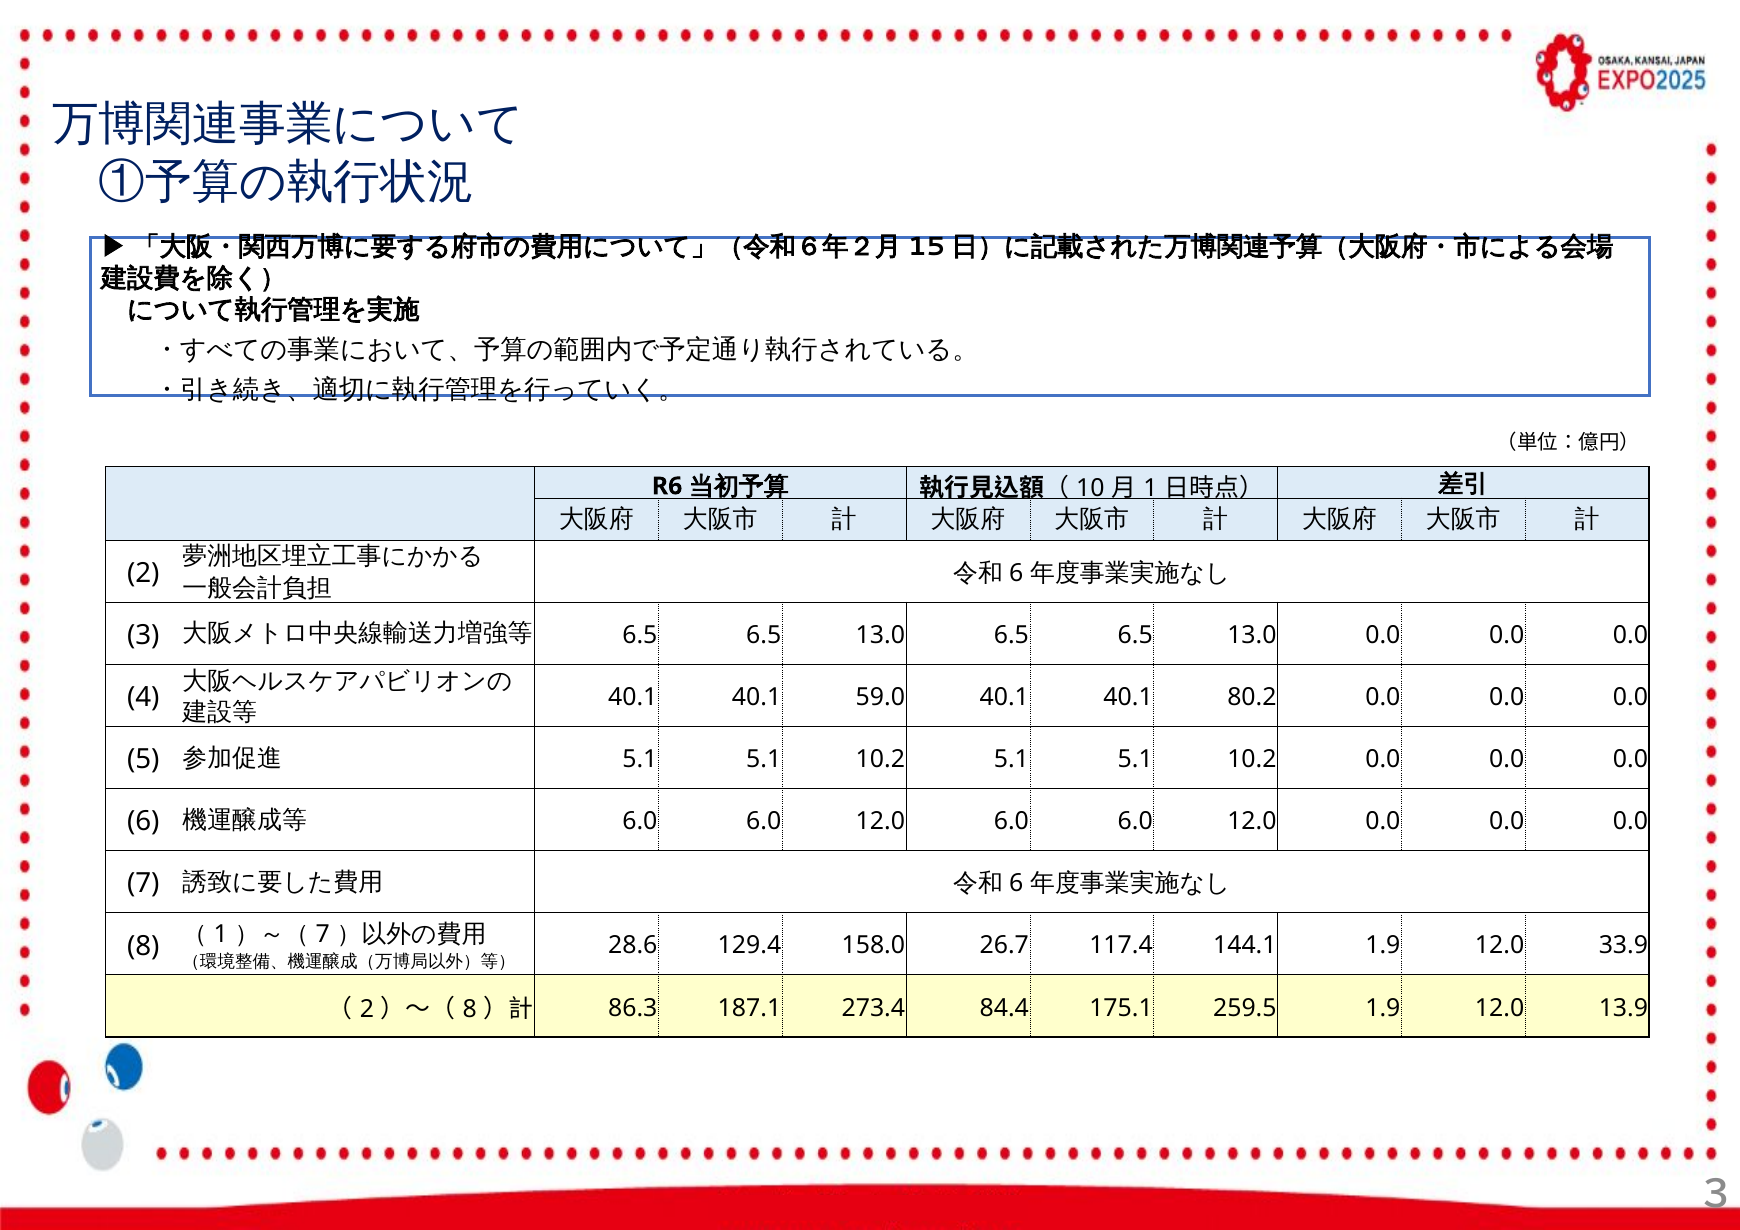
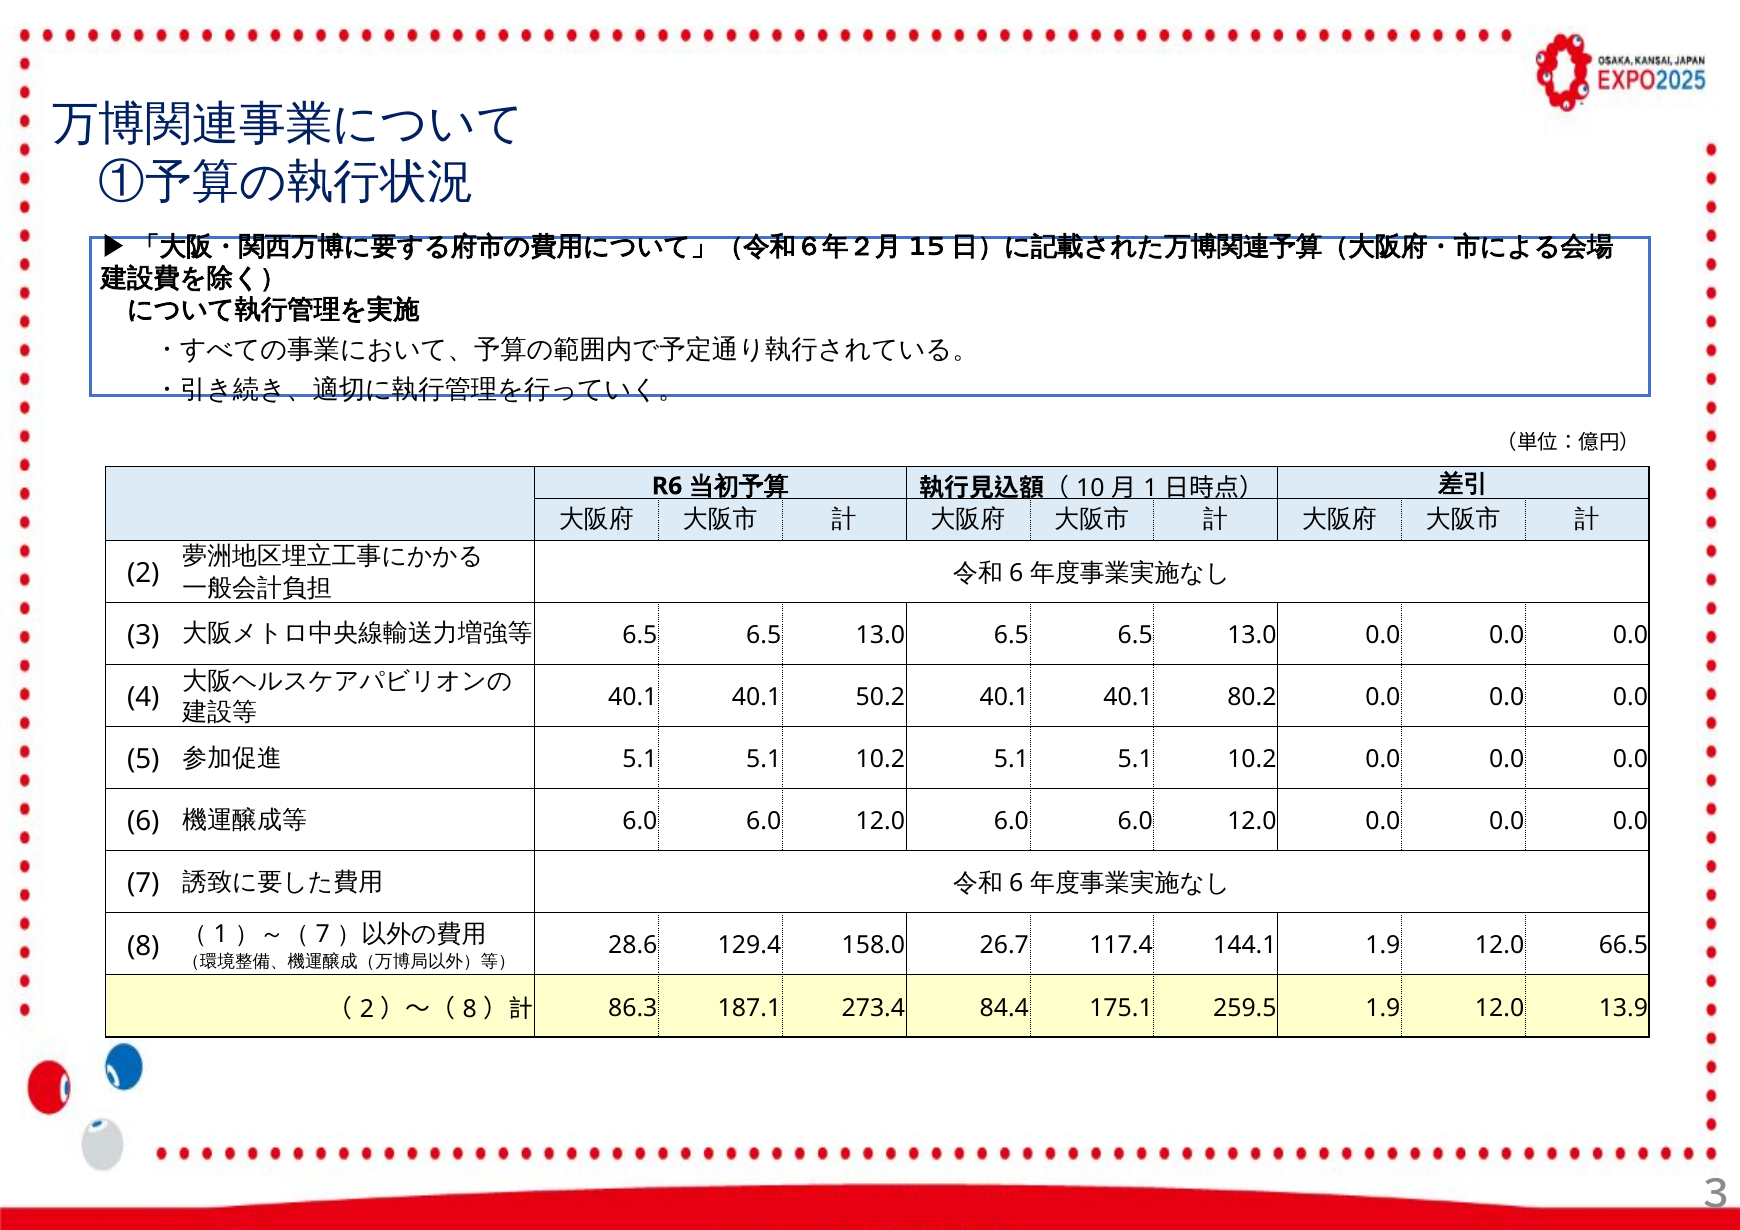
59.0: 59.0 -> 50.2
33.9: 33.9 -> 66.5
